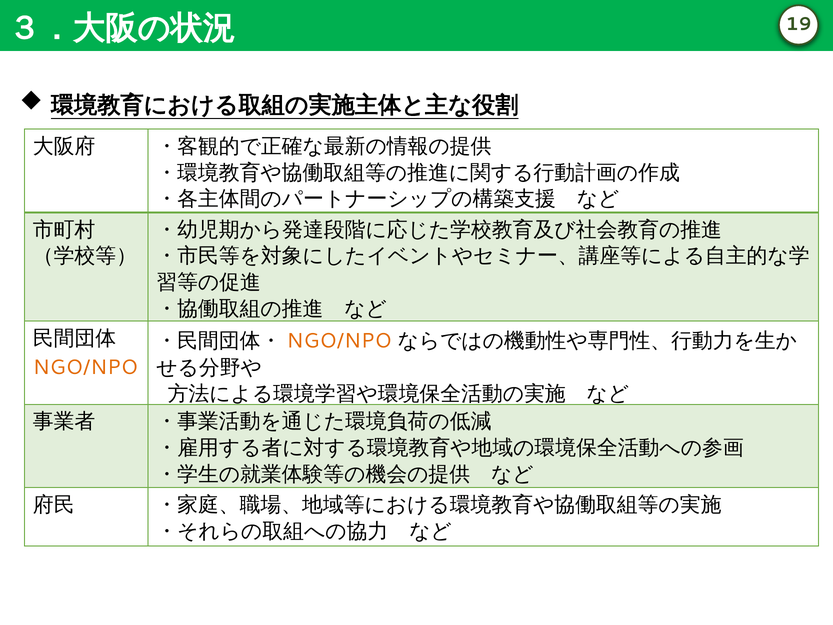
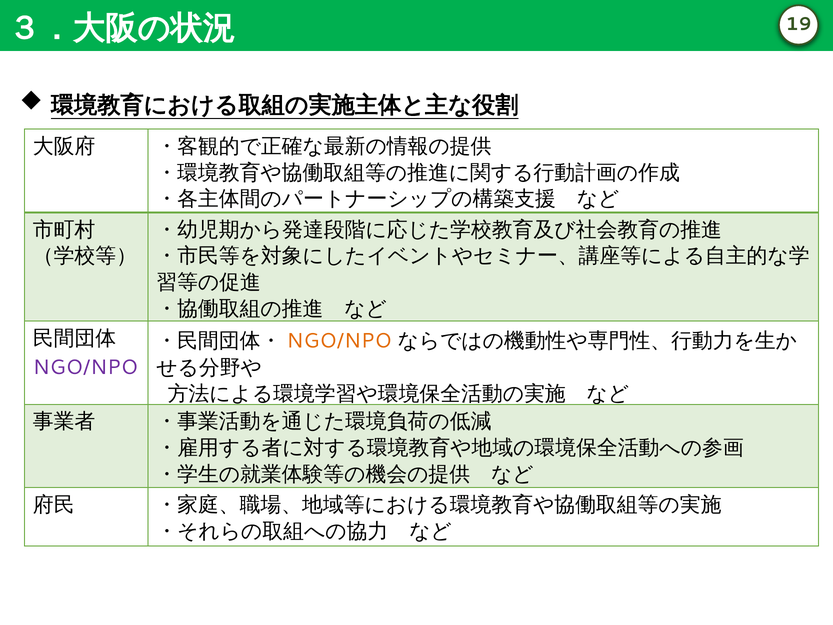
NGO/NPO at (85, 367) colour: orange -> purple
